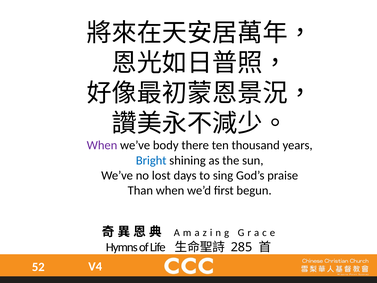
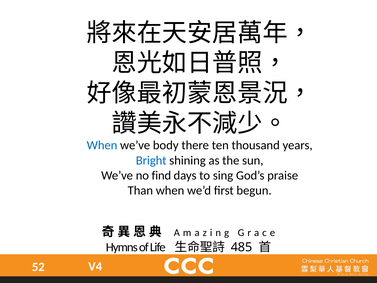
When at (102, 145) colour: purple -> blue
lost: lost -> find
285: 285 -> 485
